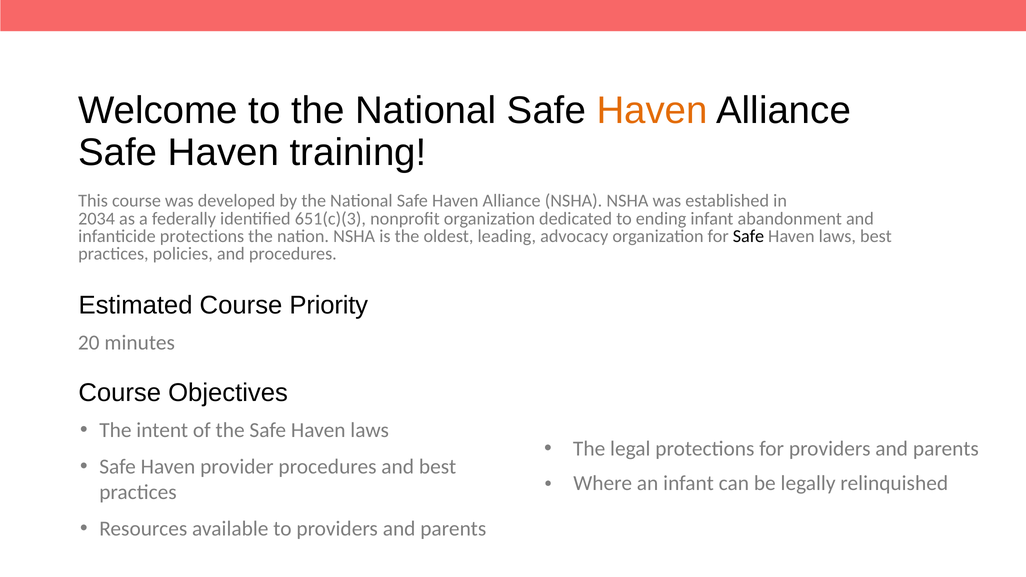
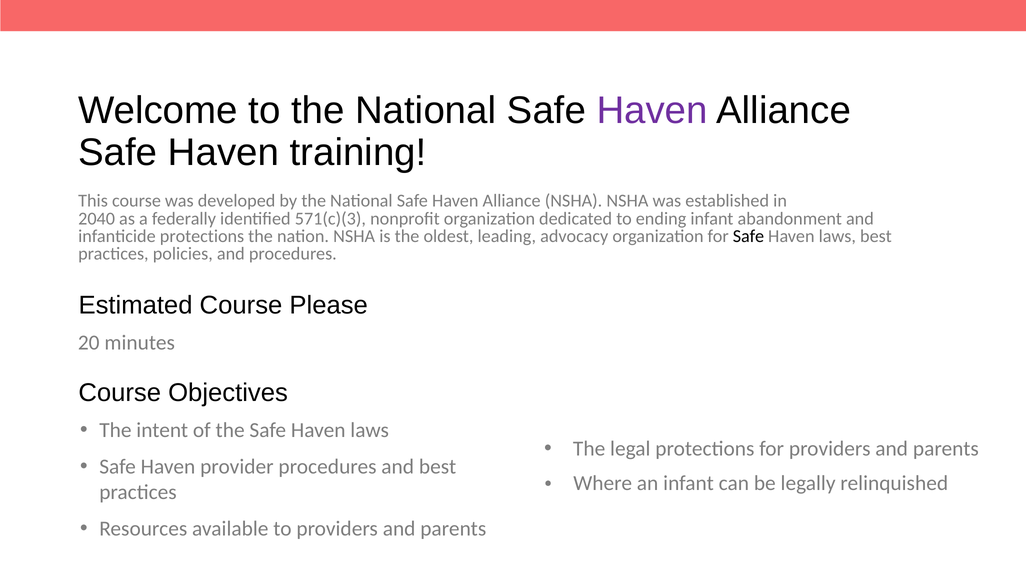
Haven at (652, 111) colour: orange -> purple
2034: 2034 -> 2040
651(c)(3: 651(c)(3 -> 571(c)(3
Priority: Priority -> Please
